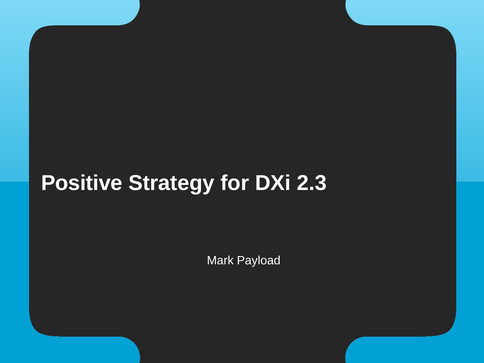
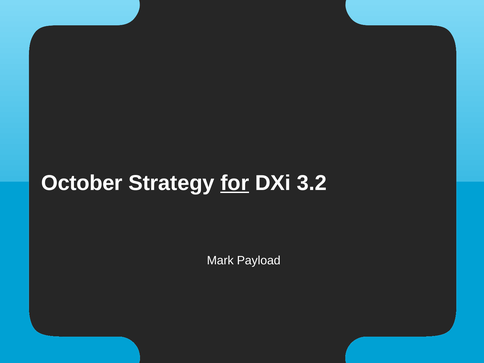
Positive: Positive -> October
for underline: none -> present
2.3: 2.3 -> 3.2
